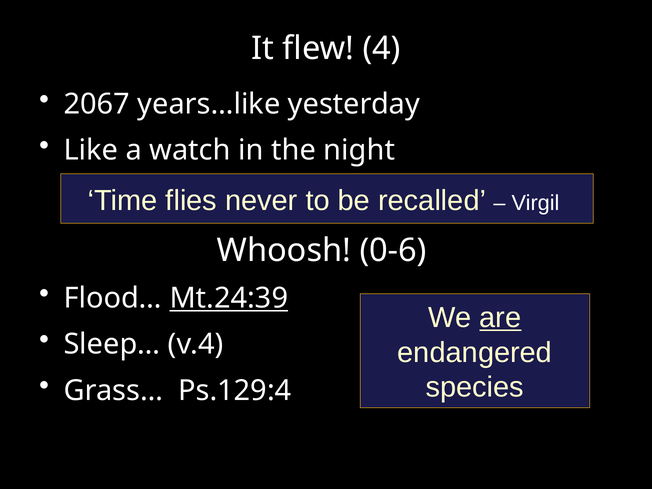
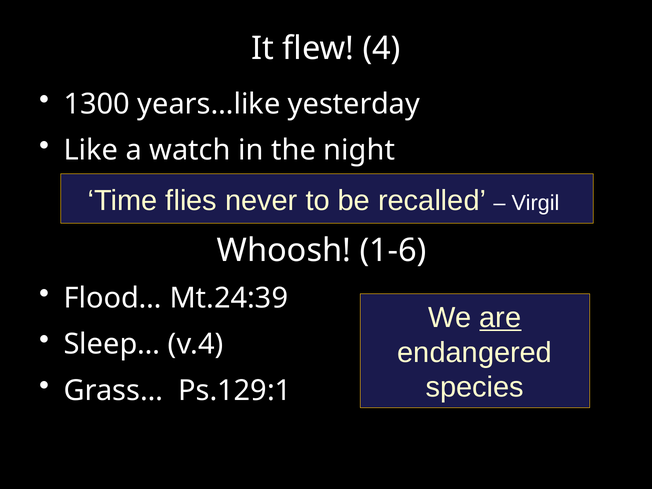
2067: 2067 -> 1300
0-6: 0-6 -> 1-6
Mt.24:39 underline: present -> none
Ps.129:4: Ps.129:4 -> Ps.129:1
